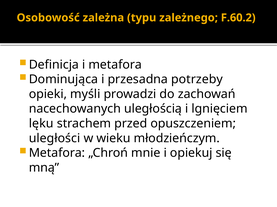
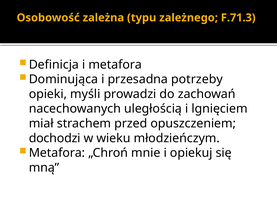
F.60.2: F.60.2 -> F.71.3
lęku: lęku -> miał
uległości: uległości -> dochodzi
